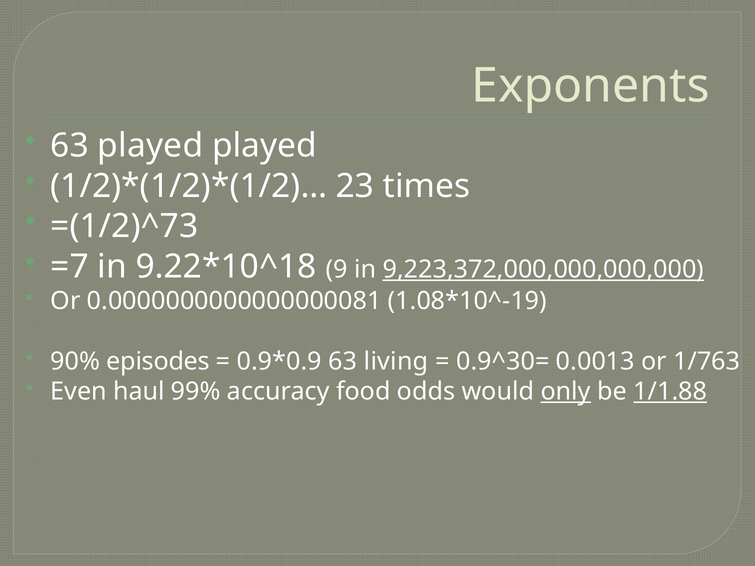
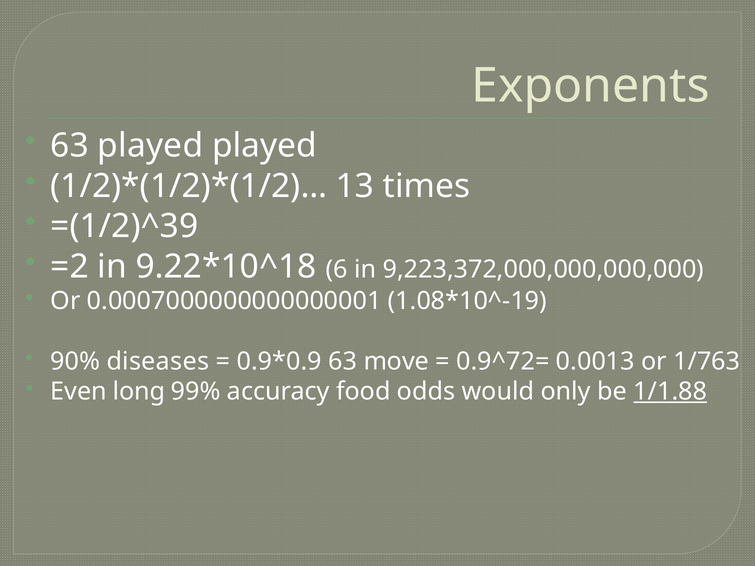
23: 23 -> 13
=(1/2)^73: =(1/2)^73 -> =(1/2)^39
=7: =7 -> =2
9: 9 -> 6
9,223,372,000,000,000,000 underline: present -> none
0.0000000000000000081: 0.0000000000000000081 -> 0.0007000000000000001
episodes: episodes -> diseases
living: living -> move
0.9^30=: 0.9^30= -> 0.9^72=
haul: haul -> long
only underline: present -> none
